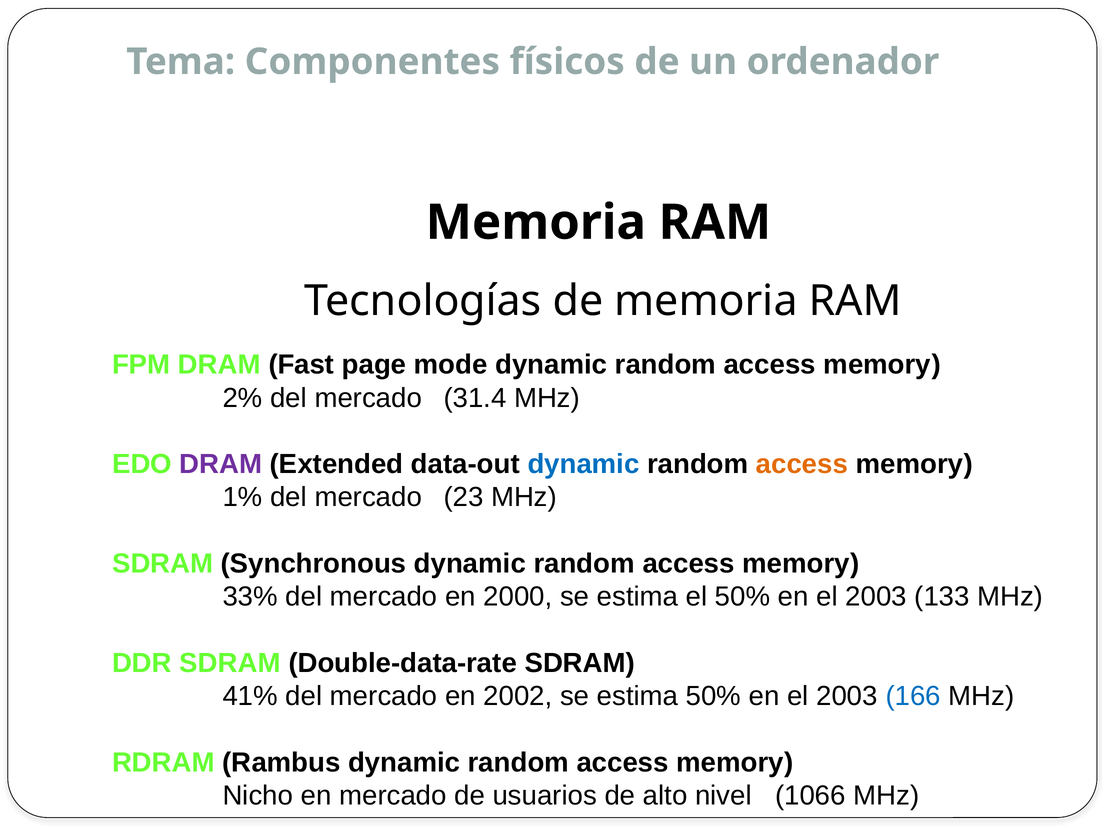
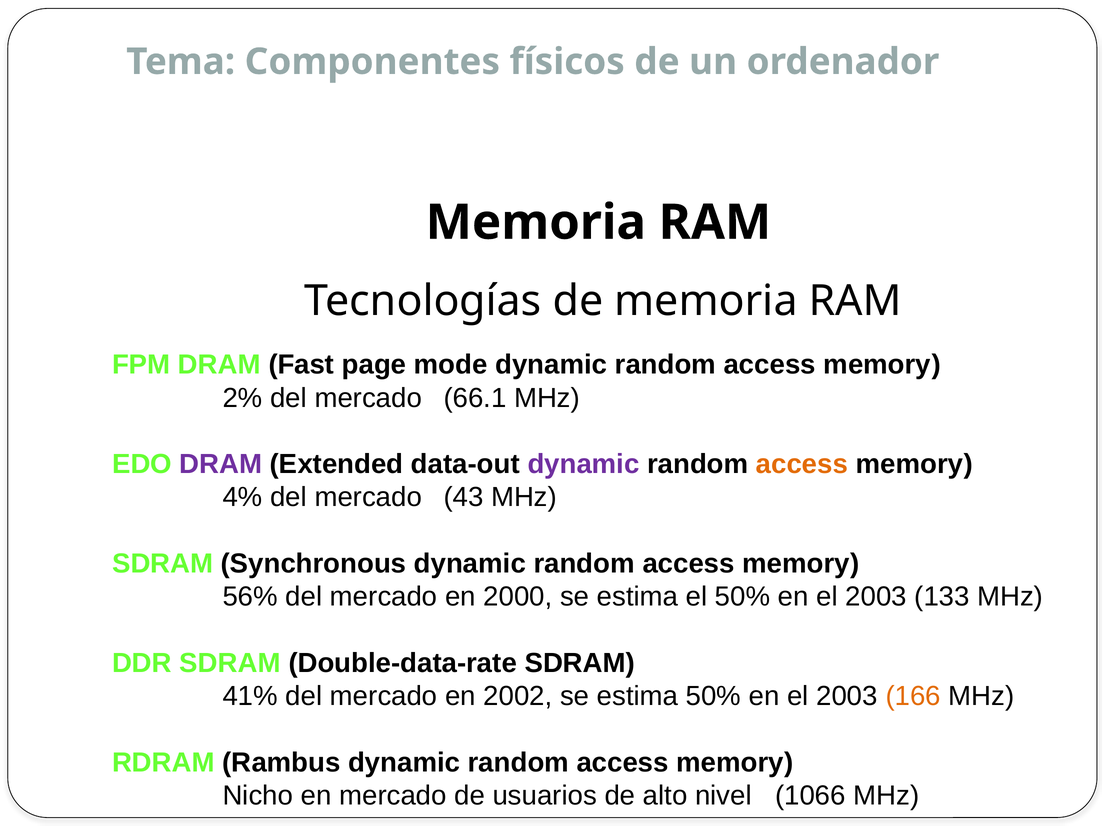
31.4: 31.4 -> 66.1
dynamic at (584, 464) colour: blue -> purple
1%: 1% -> 4%
23: 23 -> 43
33%: 33% -> 56%
166 colour: blue -> orange
